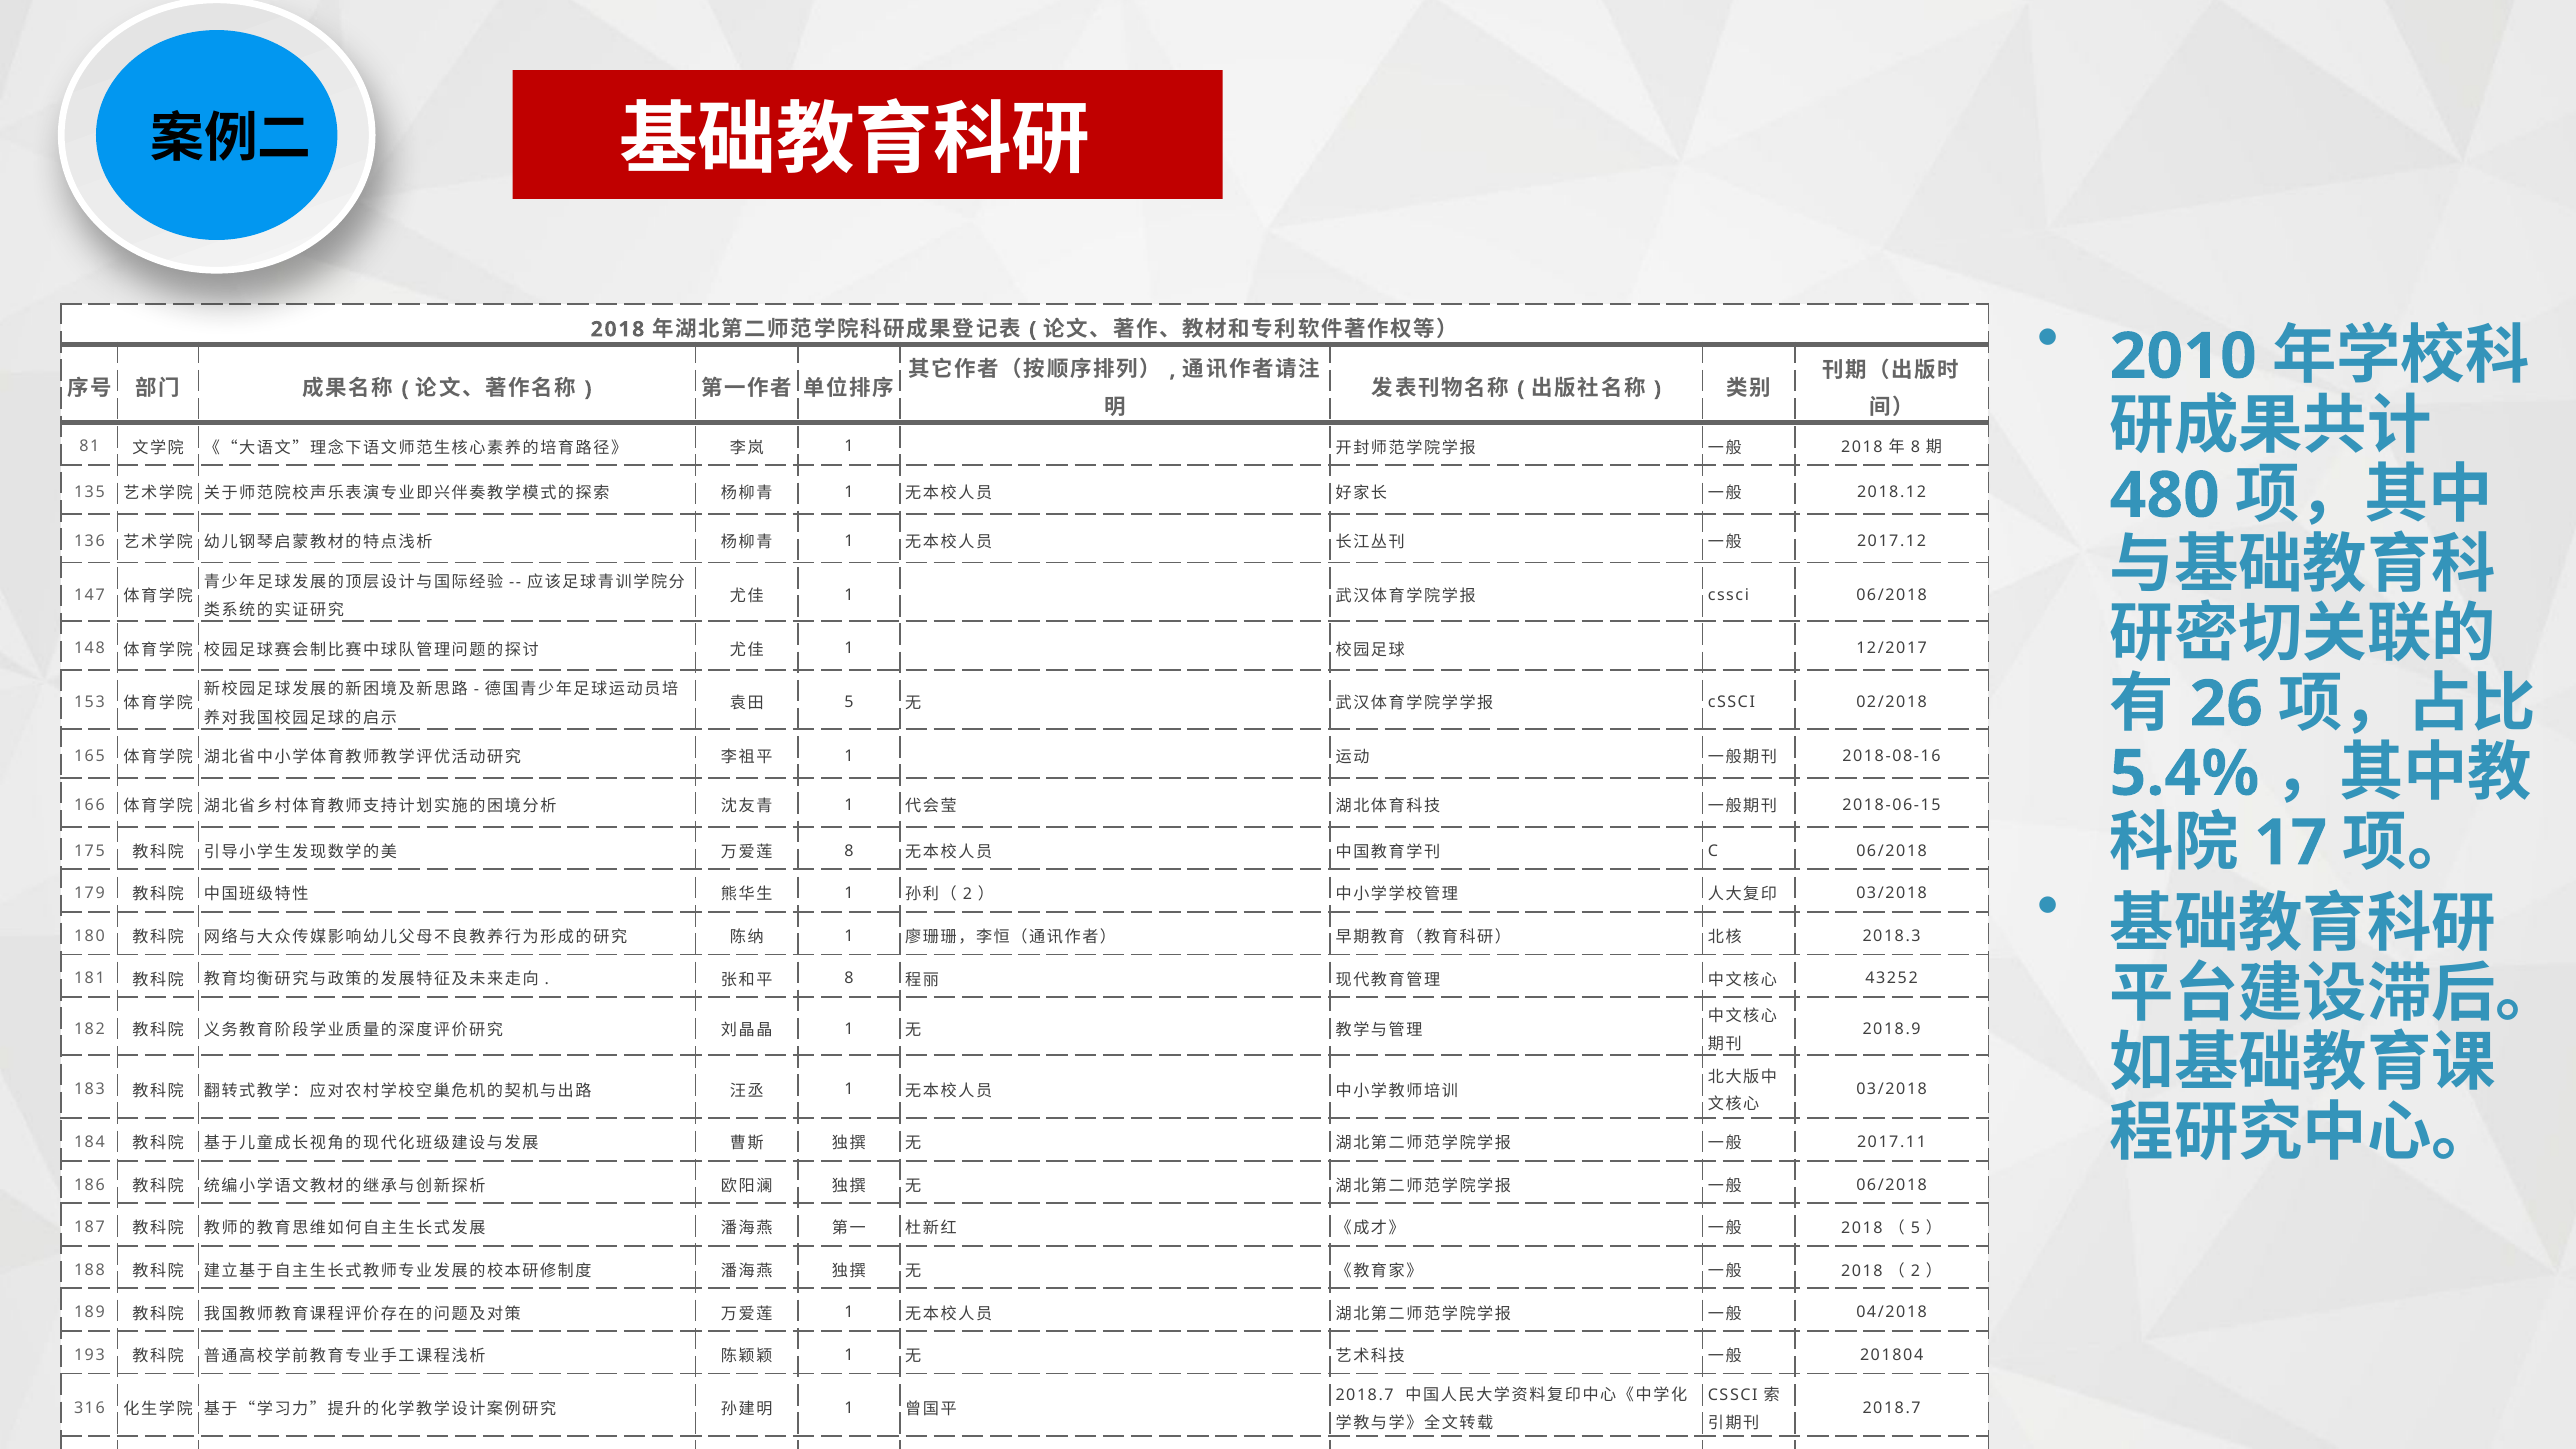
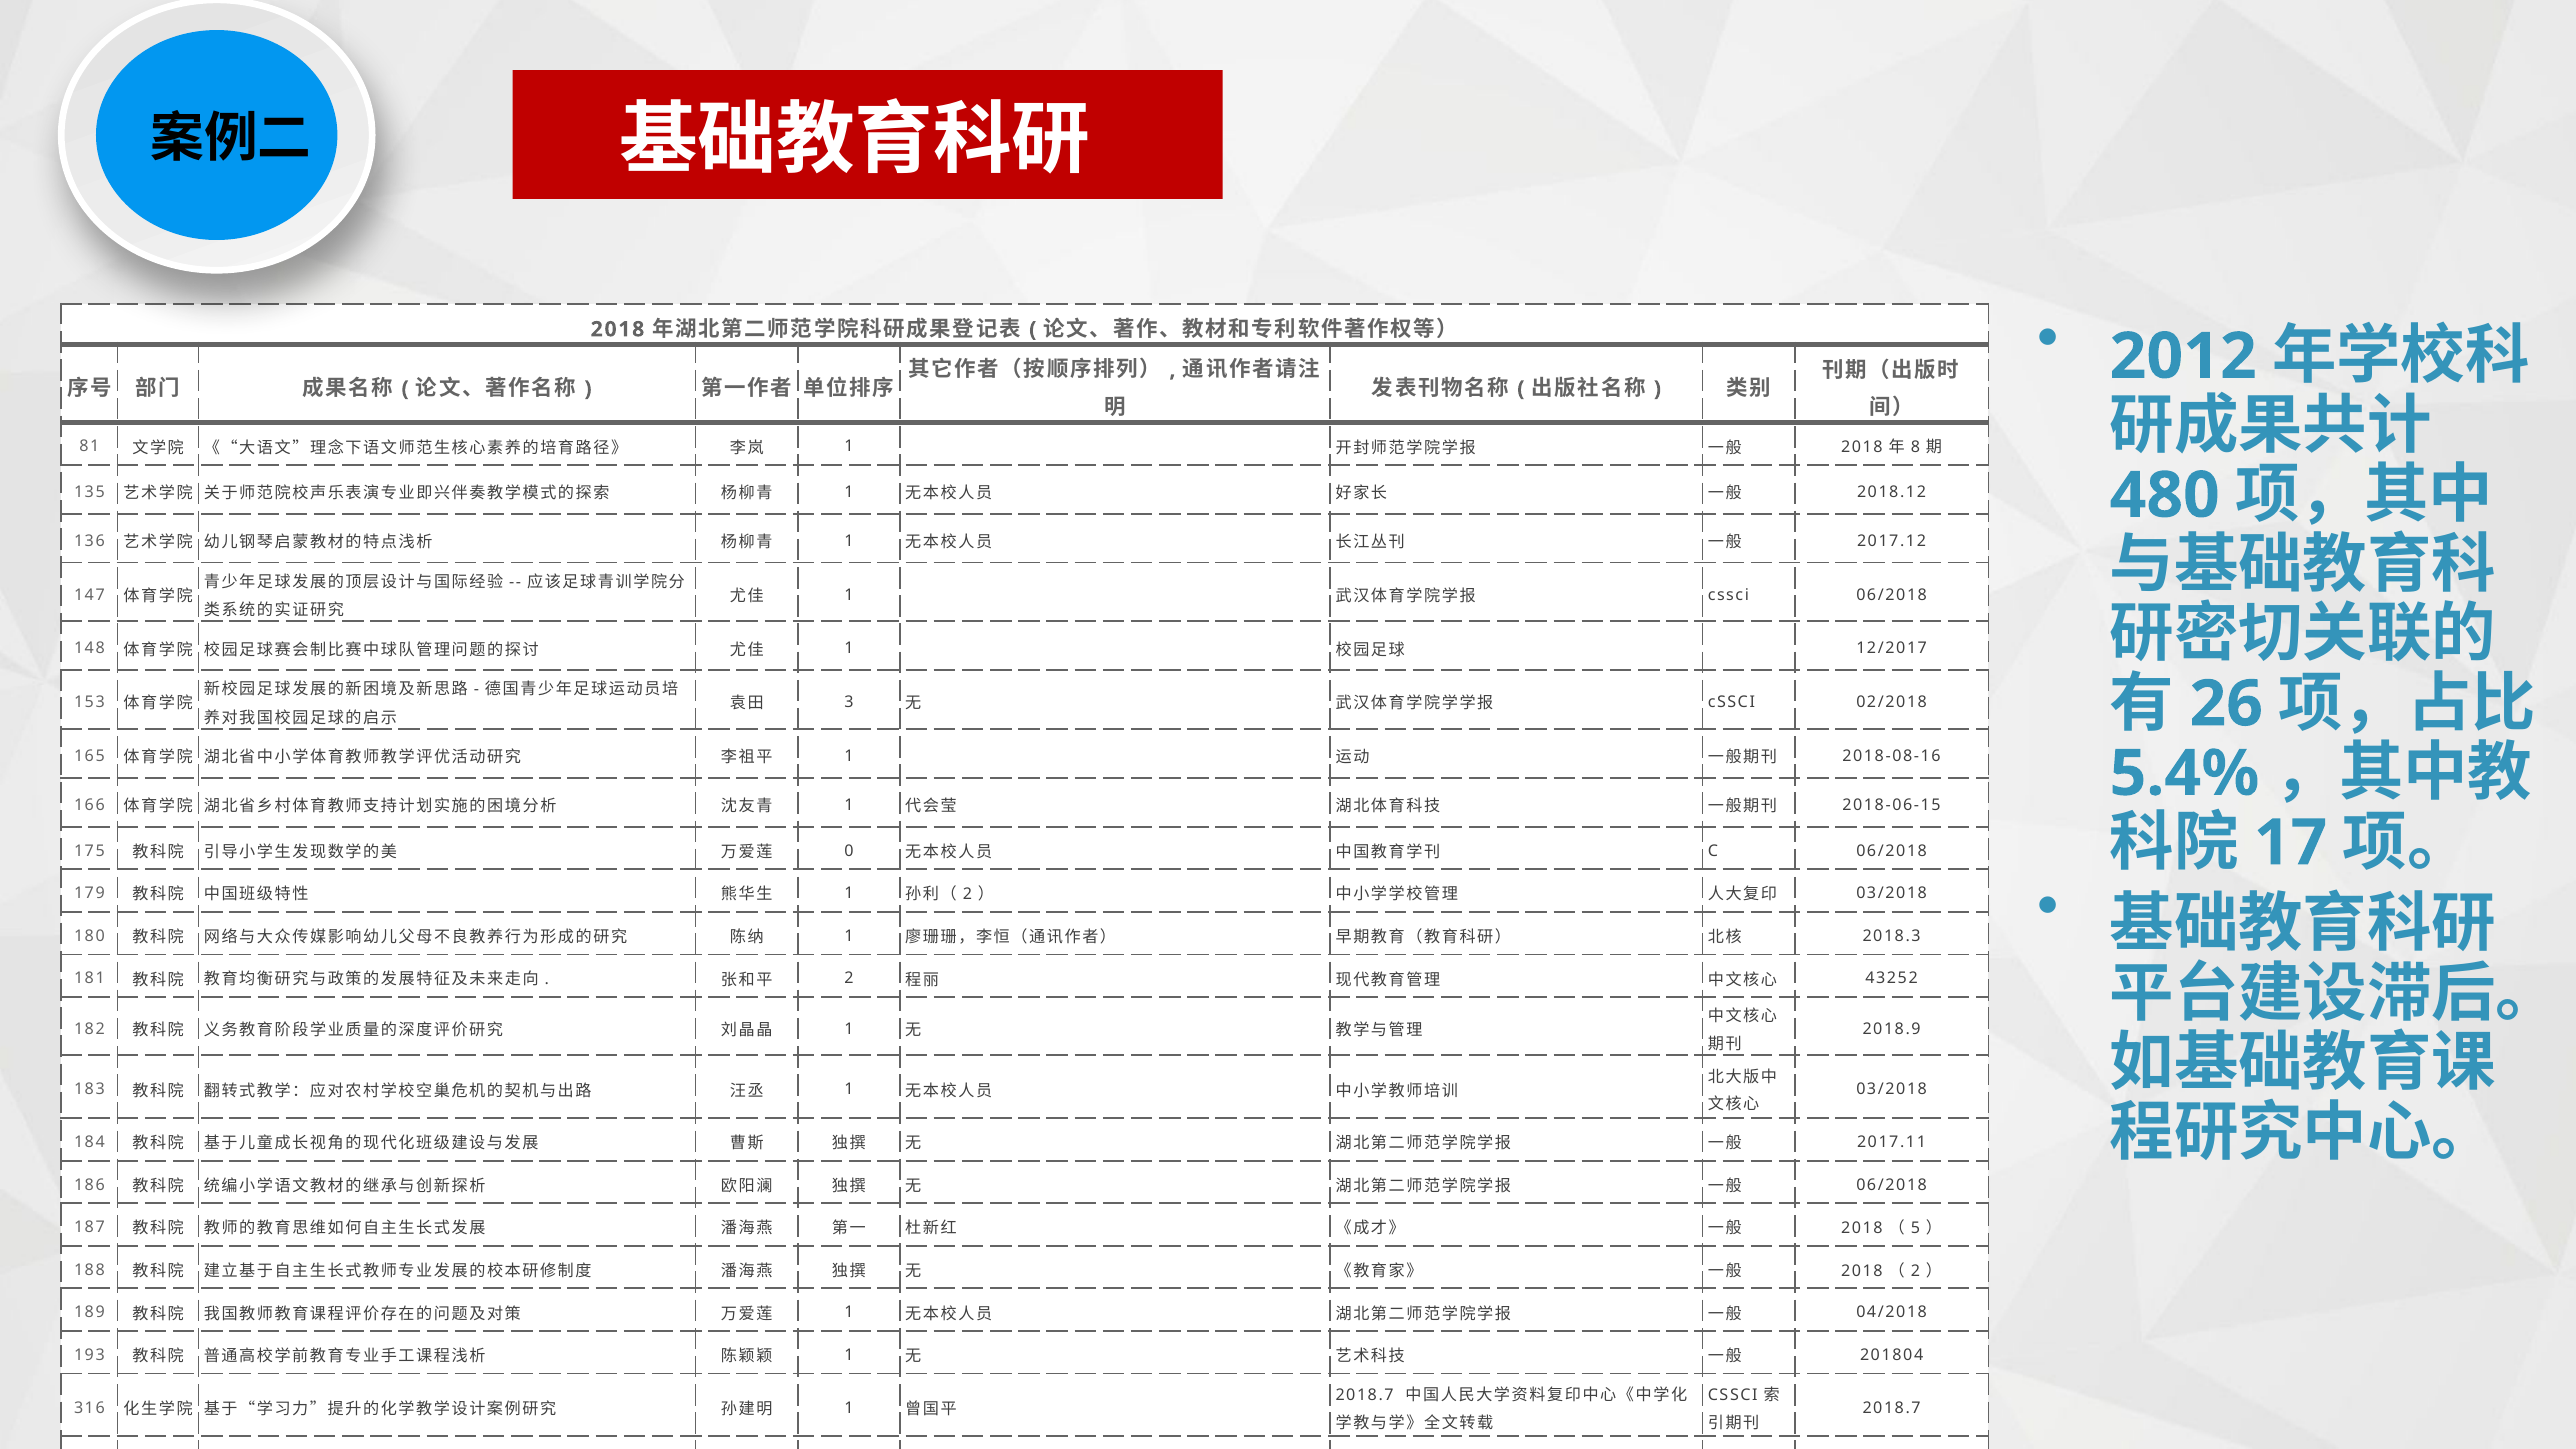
2010: 2010 -> 2012
5 at (849, 703): 5 -> 3
8 at (849, 851): 8 -> 0
8 at (849, 979): 8 -> 2
